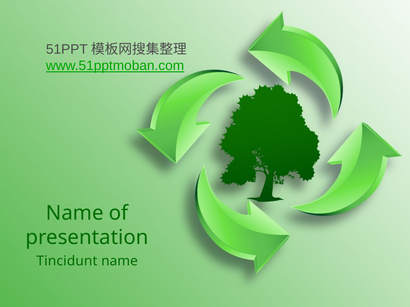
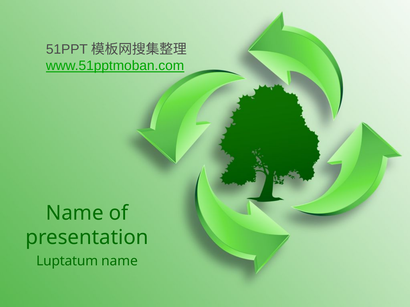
Tincidunt: Tincidunt -> Luptatum
